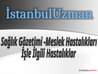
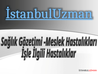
İstanbulUzman at (49, 14) underline: none -> present
